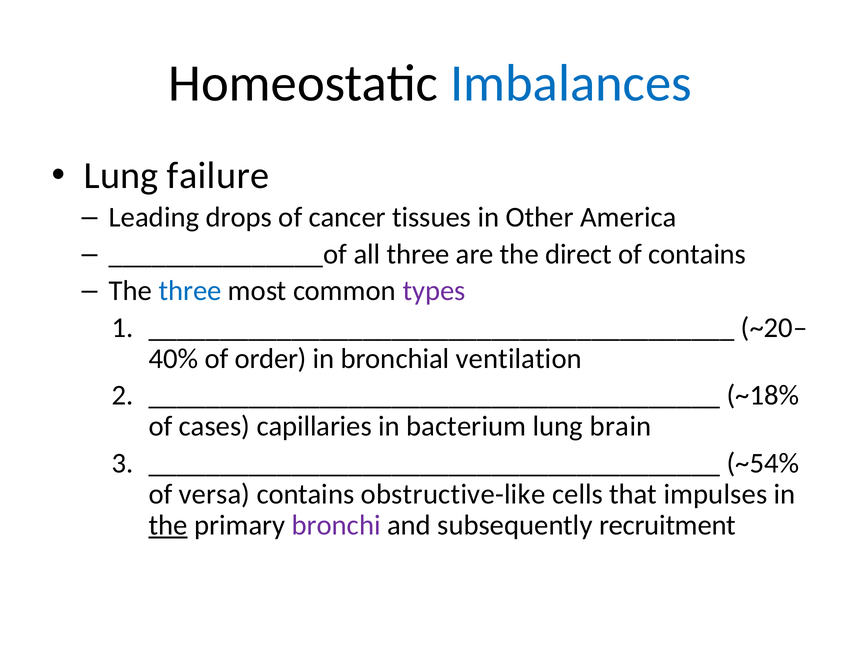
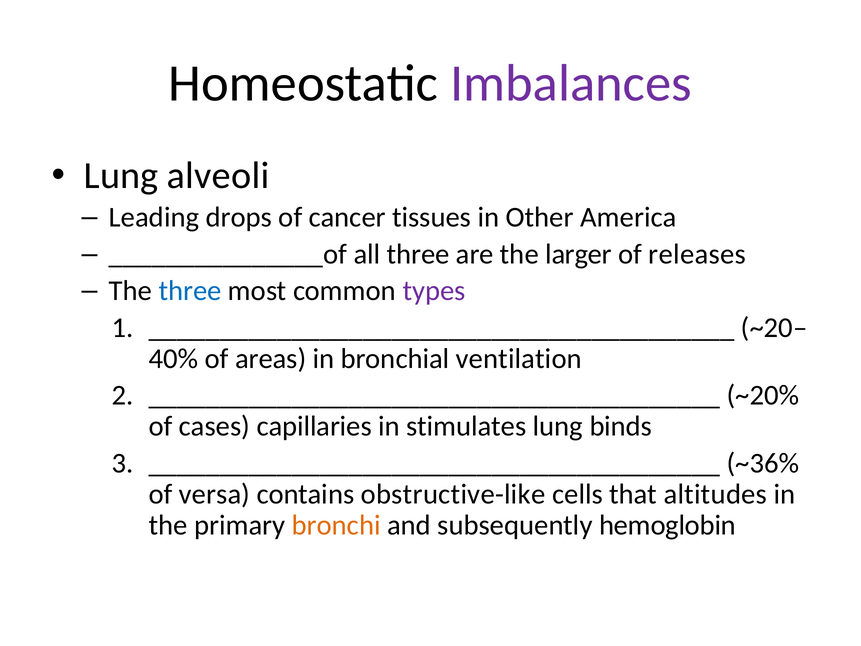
Imbalances colour: blue -> purple
failure: failure -> alveoli
direct: direct -> larger
of contains: contains -> releases
order: order -> areas
~18%: ~18% -> ~20%
bacterium: bacterium -> stimulates
brain: brain -> binds
~54%: ~54% -> ~36%
impulses: impulses -> altitudes
the at (168, 525) underline: present -> none
bronchi colour: purple -> orange
recruitment: recruitment -> hemoglobin
